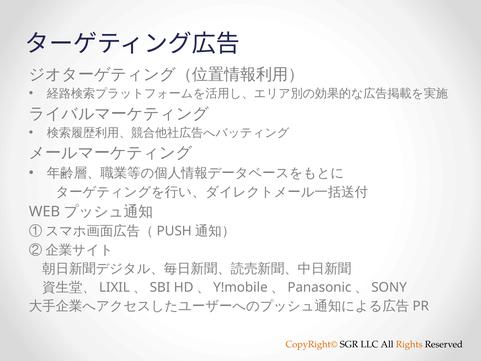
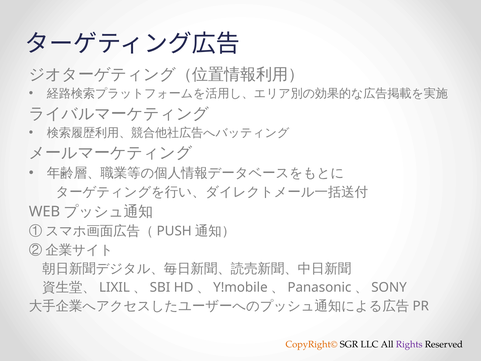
Rights colour: orange -> purple
